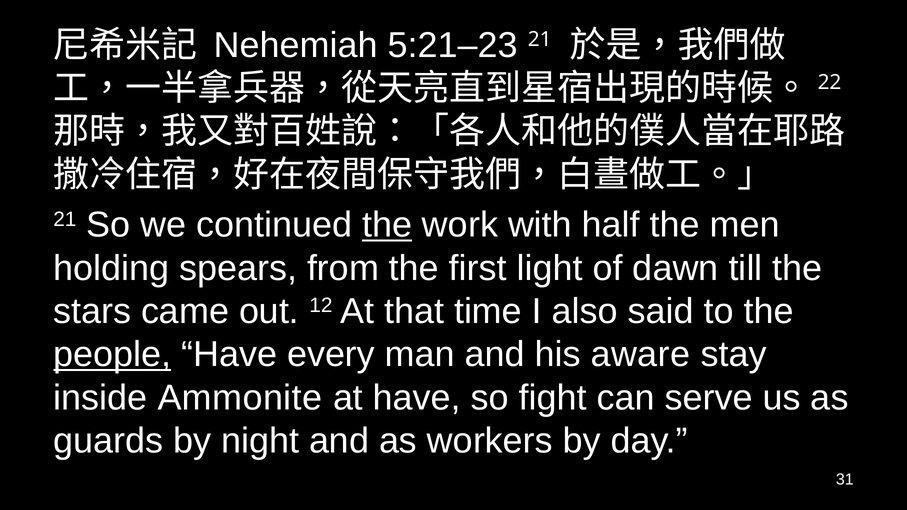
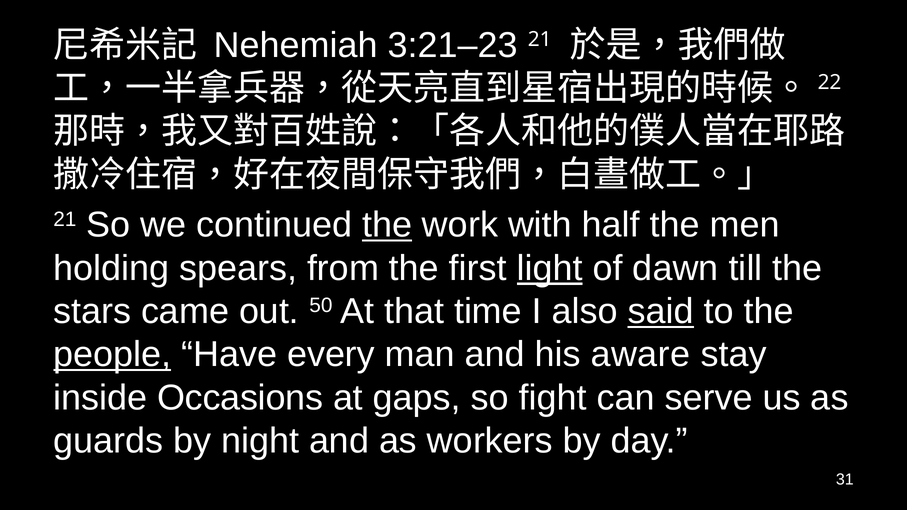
5:21–23: 5:21–23 -> 3:21–23
light underline: none -> present
12: 12 -> 50
said underline: none -> present
Ammonite: Ammonite -> Occasions
at have: have -> gaps
